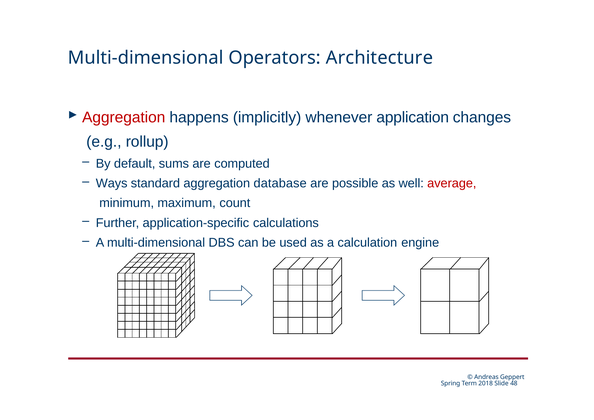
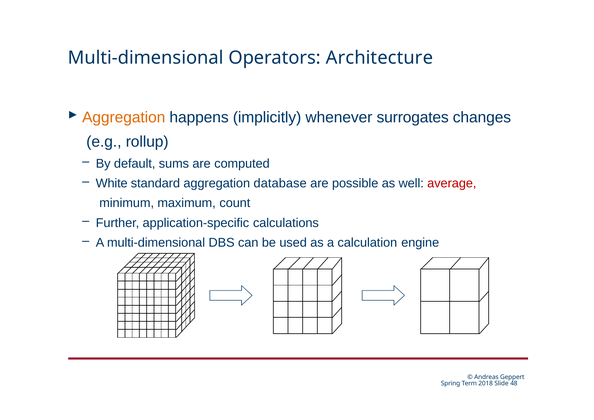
Aggregation at (124, 117) colour: red -> orange
application: application -> surrogates
Ways: Ways -> White
